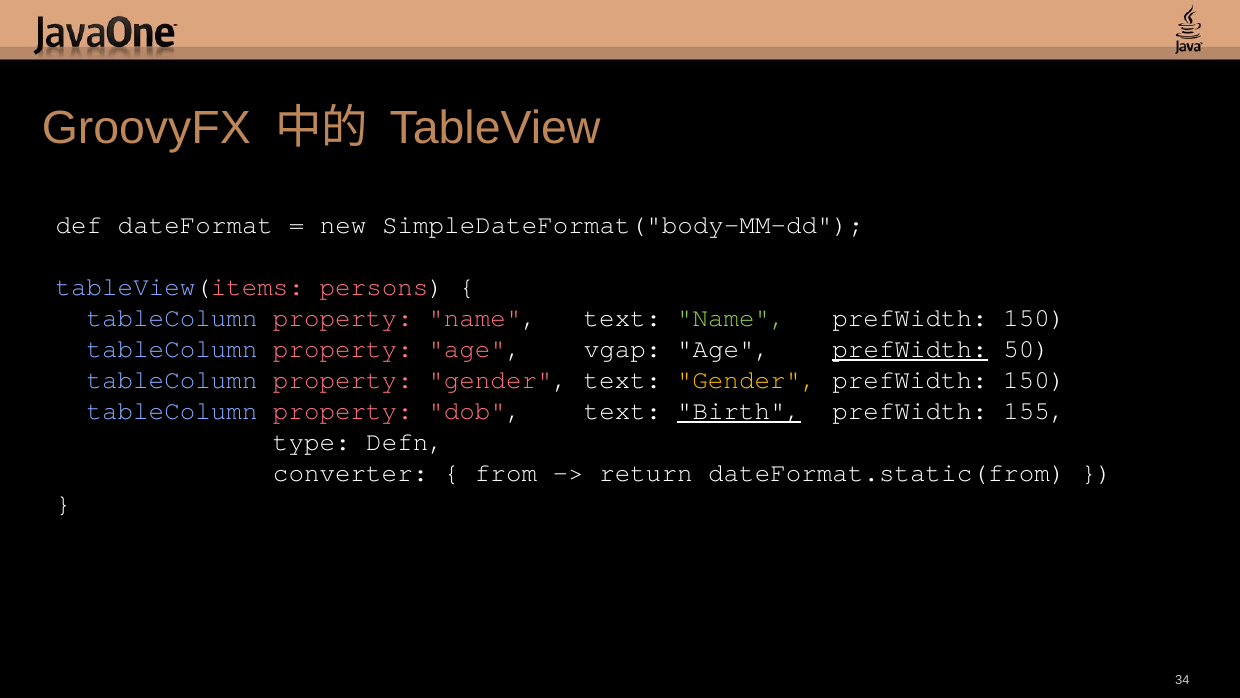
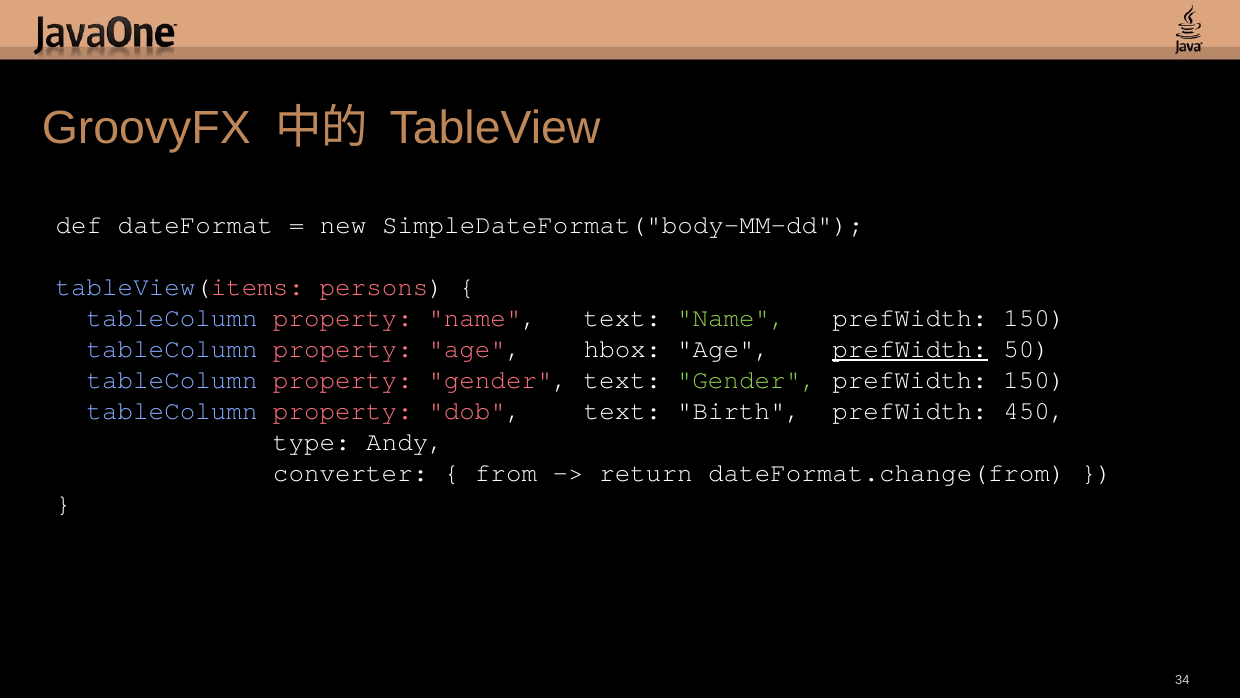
vgap: vgap -> hbox
Gender at (747, 380) colour: yellow -> light green
Birth underline: present -> none
155: 155 -> 450
Defn: Defn -> Andy
dateFormat.static(from: dateFormat.static(from -> dateFormat.change(from
